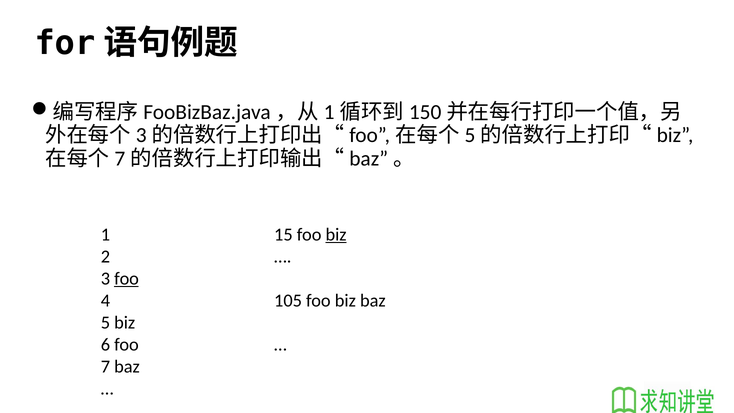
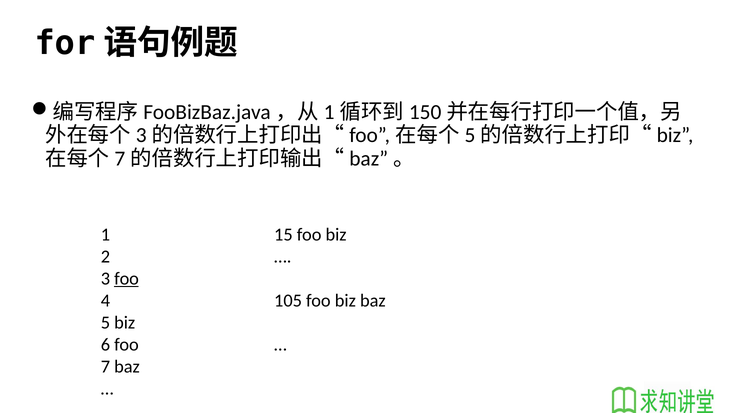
biz at (336, 234) underline: present -> none
